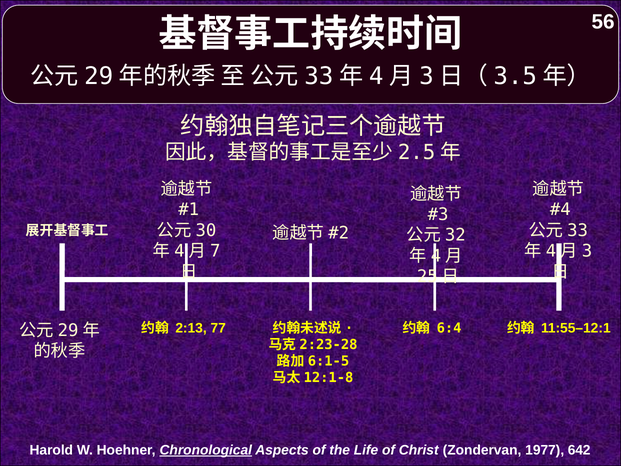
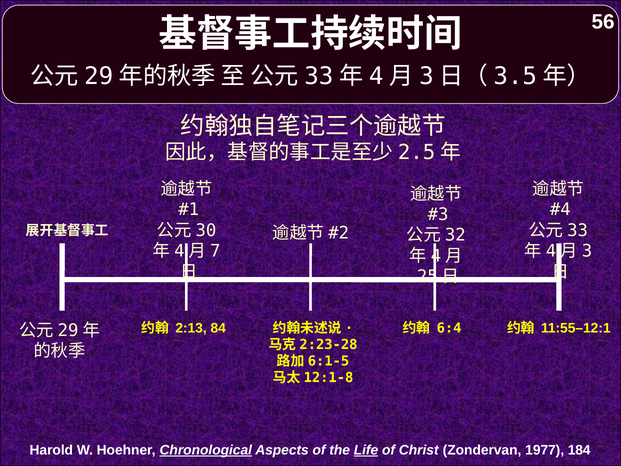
77: 77 -> 84
Life underline: none -> present
642: 642 -> 184
